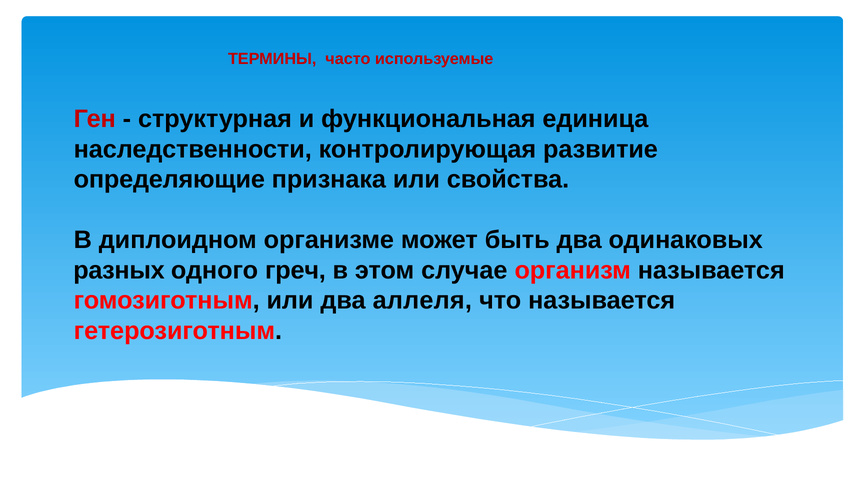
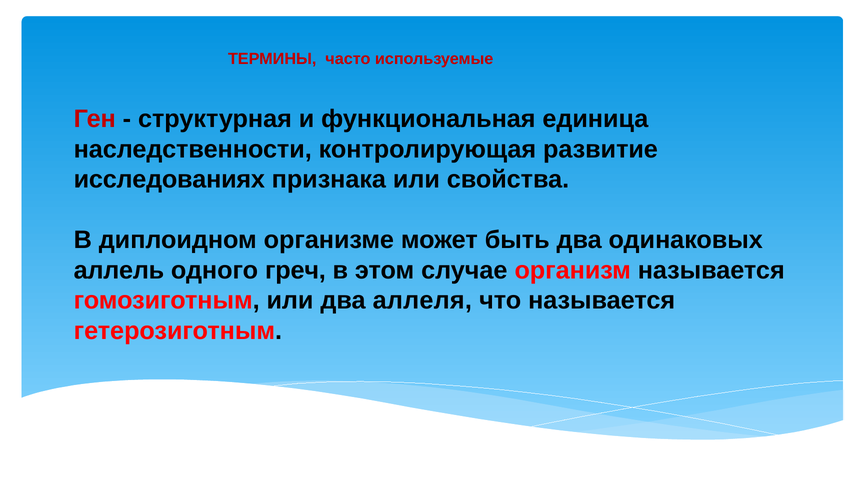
определяющие: определяющие -> исследованиях
разных: разных -> аллель
